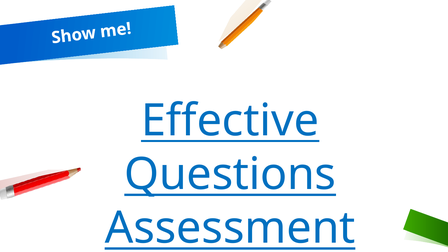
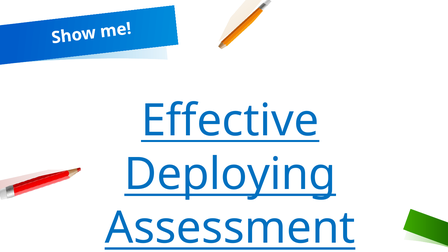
Questions: Questions -> Deploying
